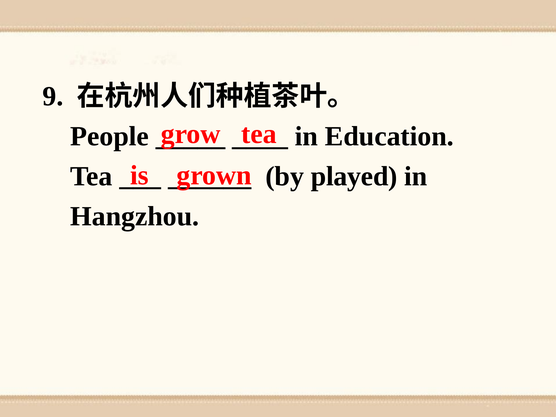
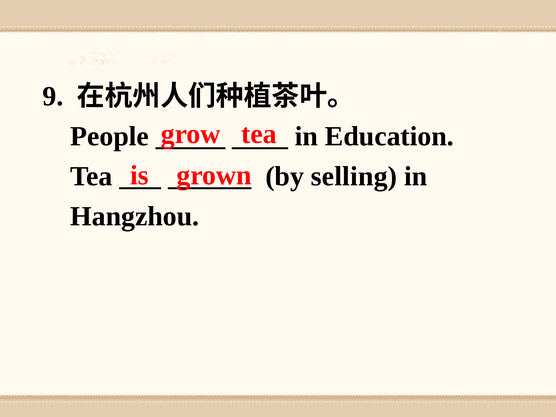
played: played -> selling
